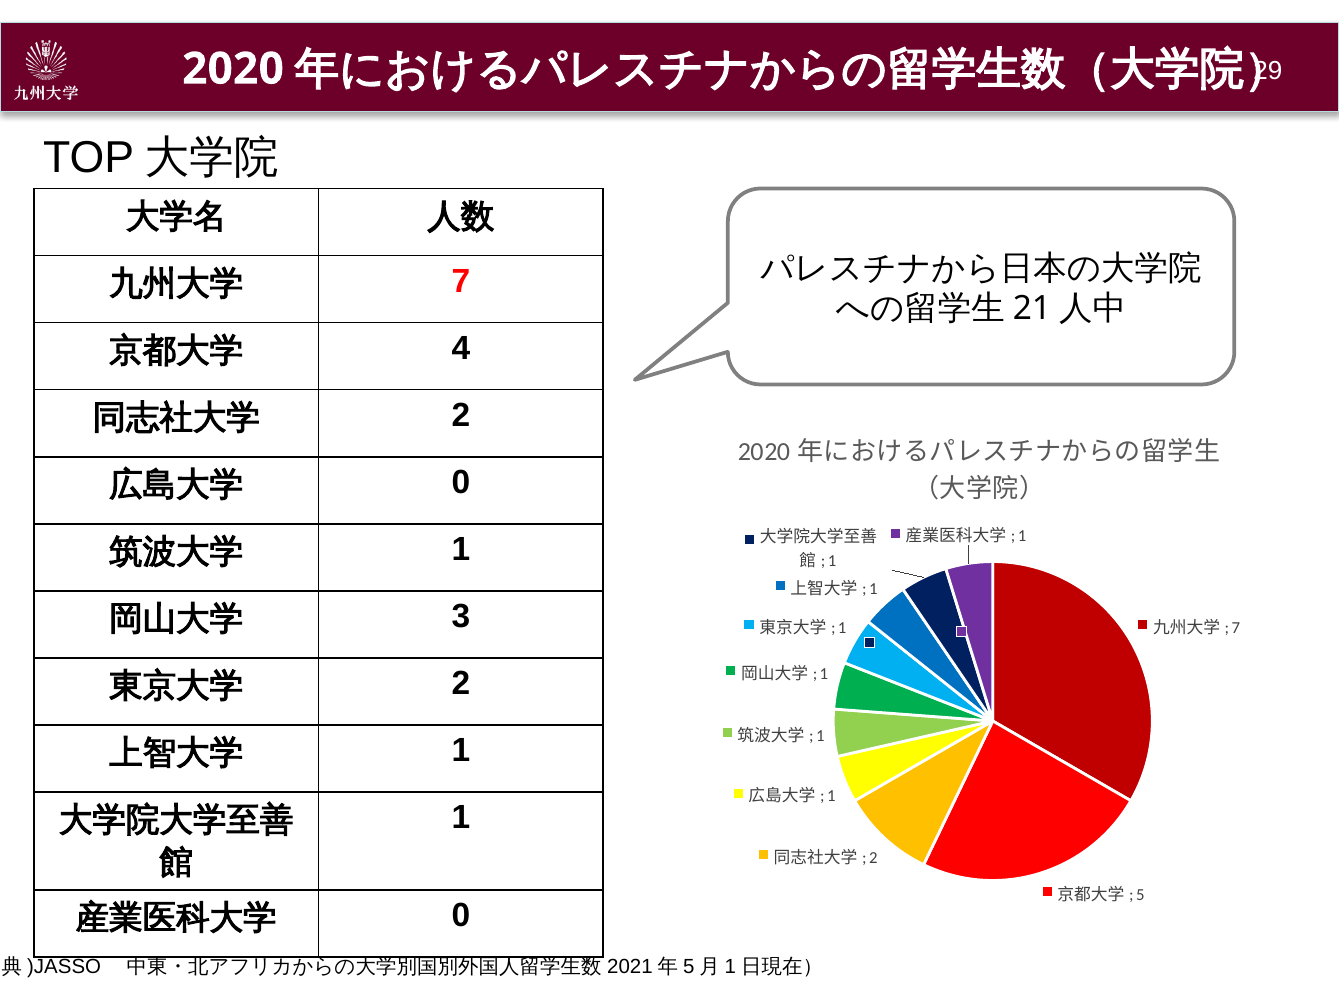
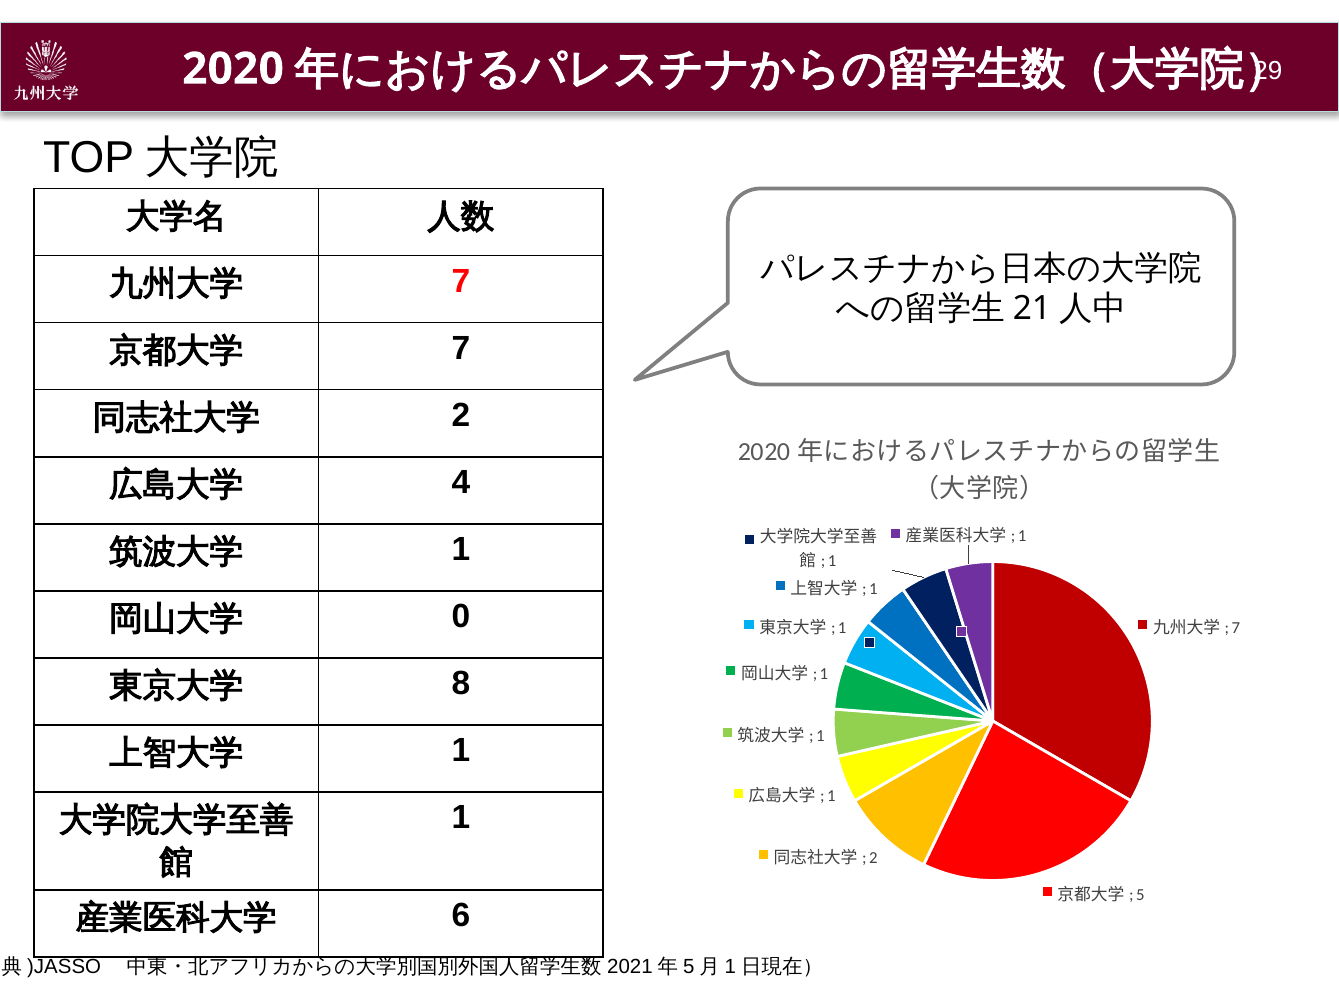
4 at (461, 349): 4 -> 7
0 at (461, 483): 0 -> 4
3: 3 -> 0
2 at (461, 684): 2 -> 8
0 at (461, 916): 0 -> 6
